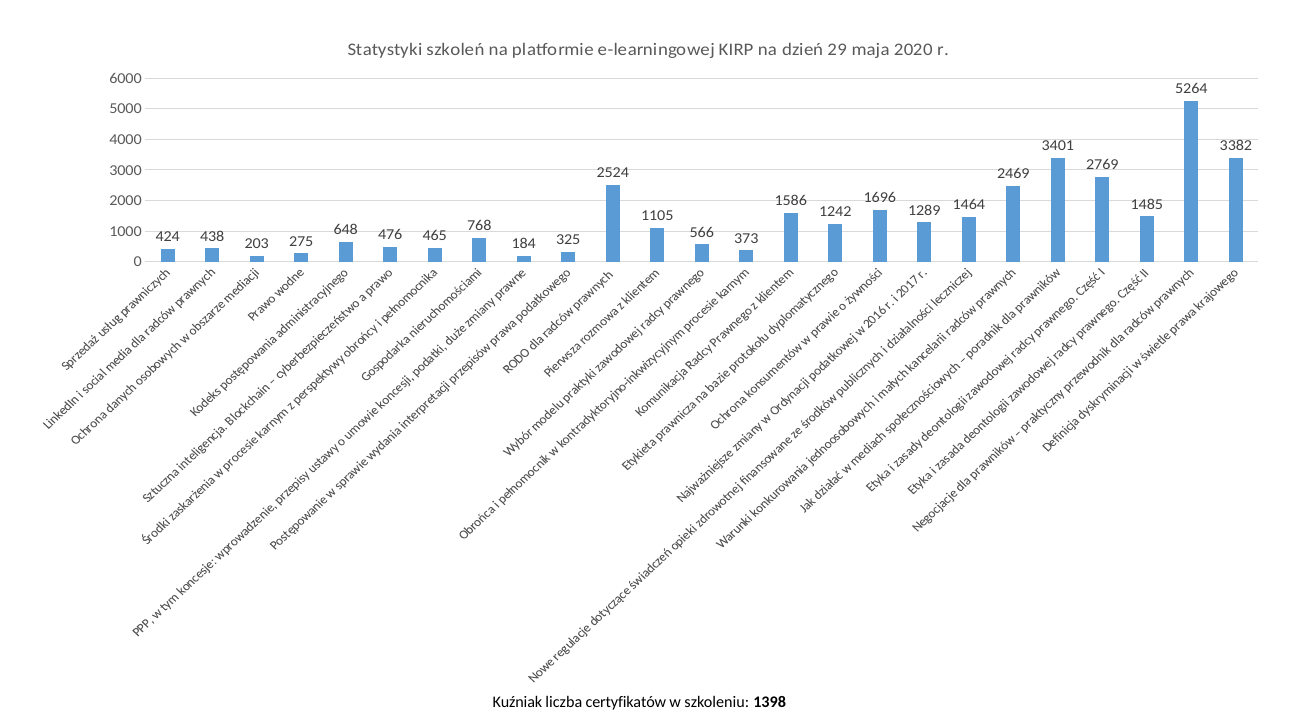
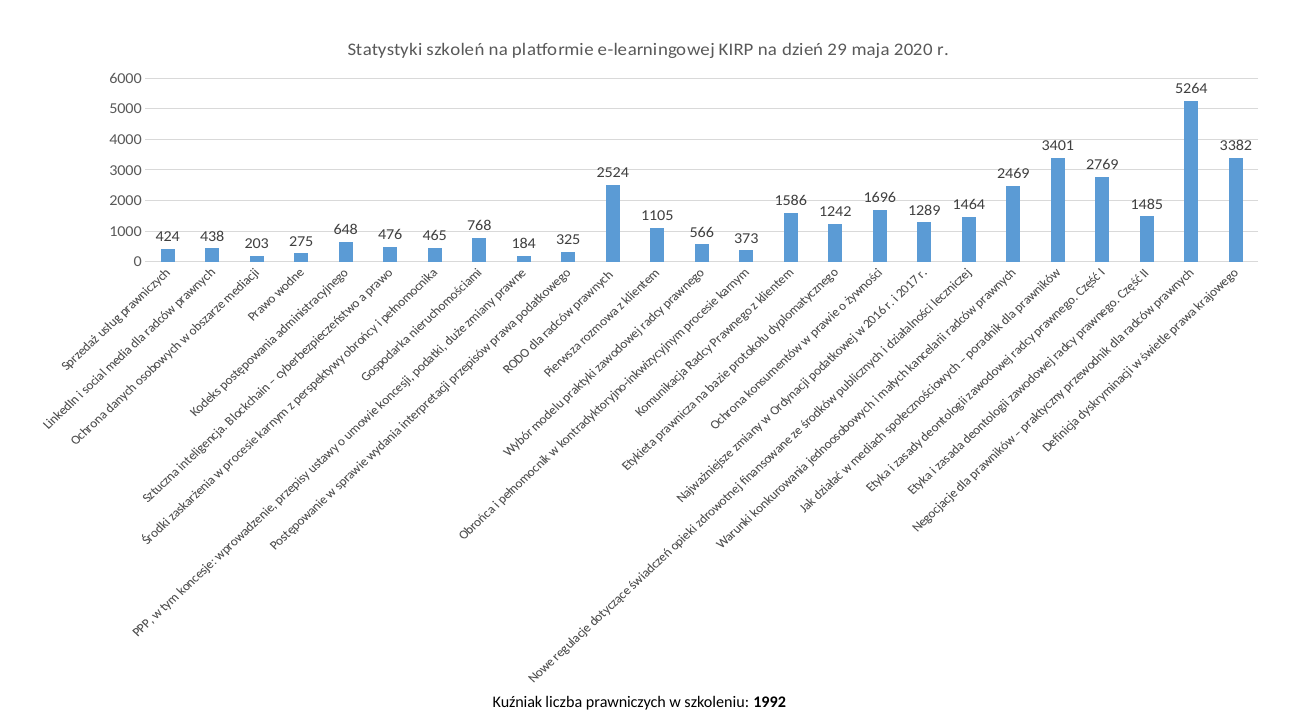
certyfikatów: certyfikatów -> prawniczych
1398: 1398 -> 1992
